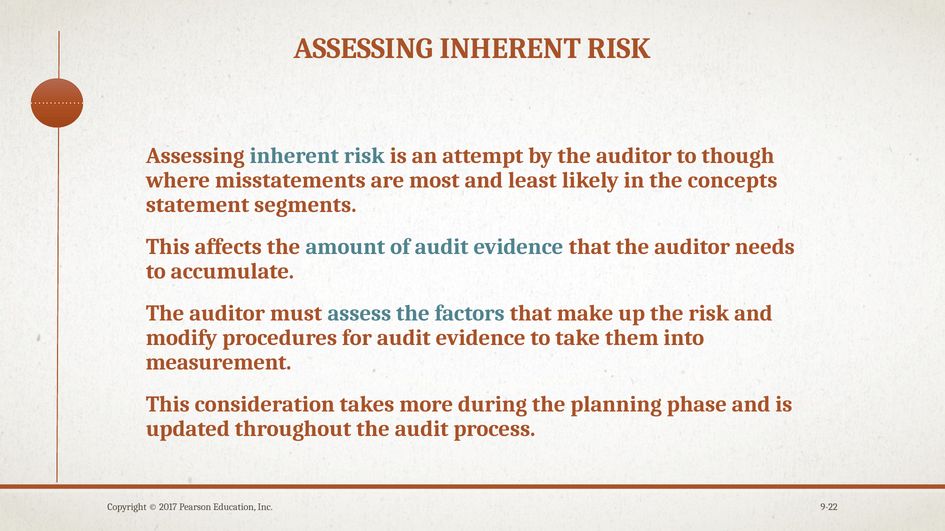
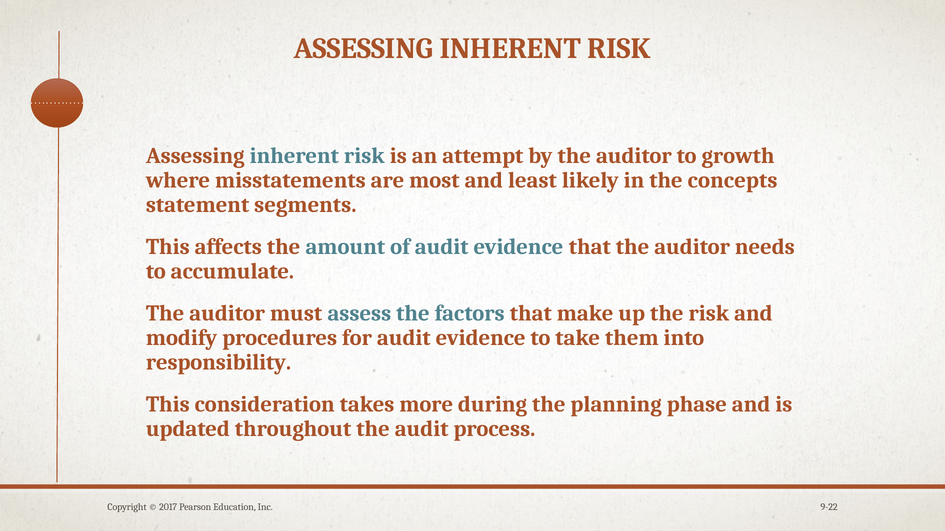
though: though -> growth
measurement: measurement -> responsibility
